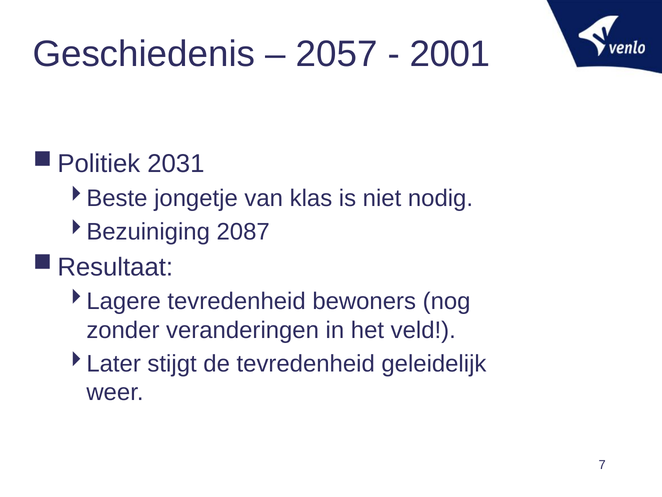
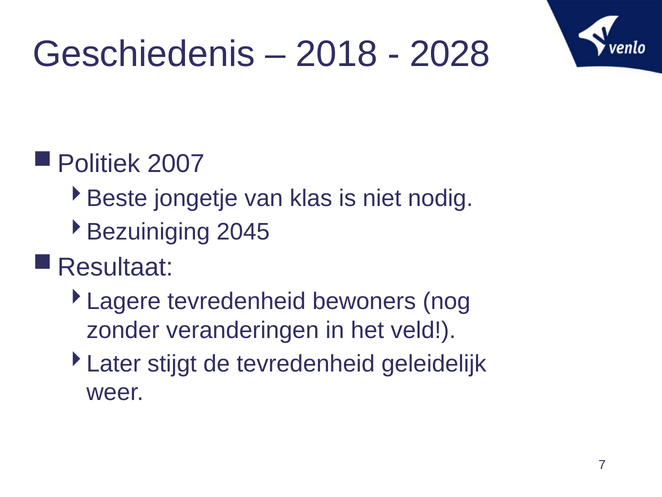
2057: 2057 -> 2018
2001: 2001 -> 2028
2031: 2031 -> 2007
2087: 2087 -> 2045
